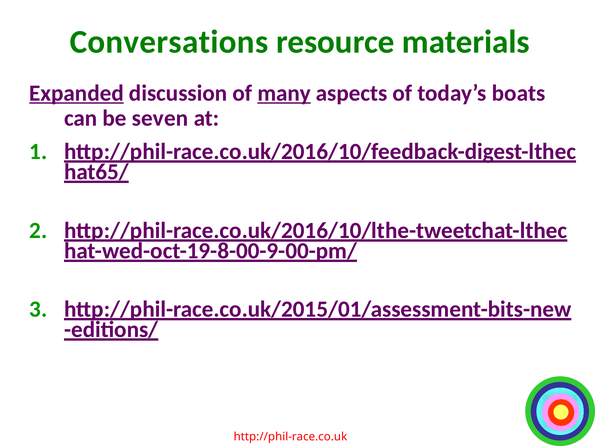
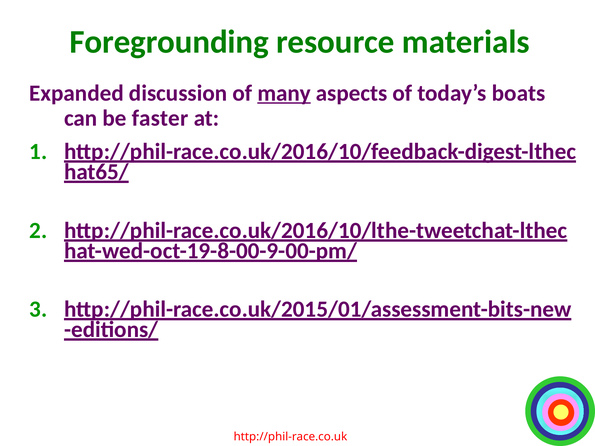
Conversations: Conversations -> Foregrounding
Expanded underline: present -> none
seven: seven -> faster
